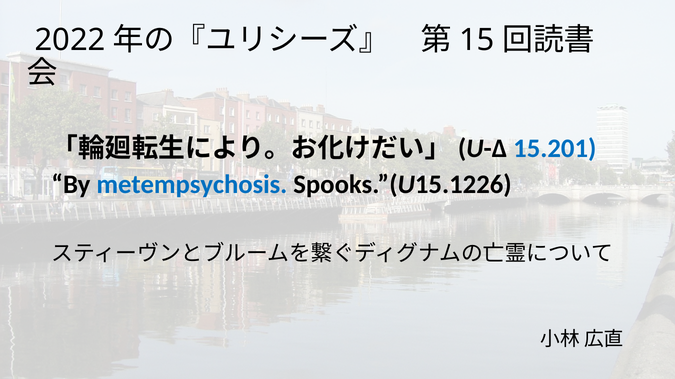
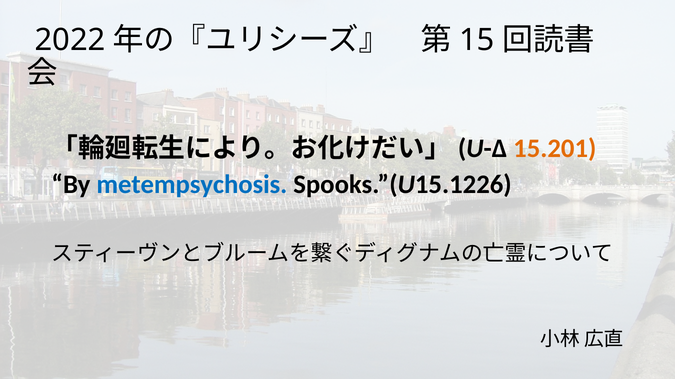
15.201 colour: blue -> orange
